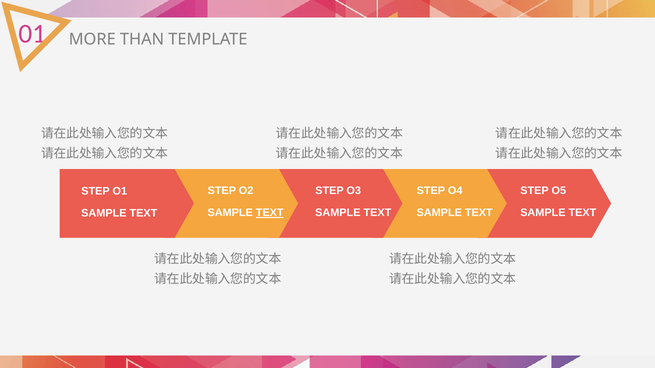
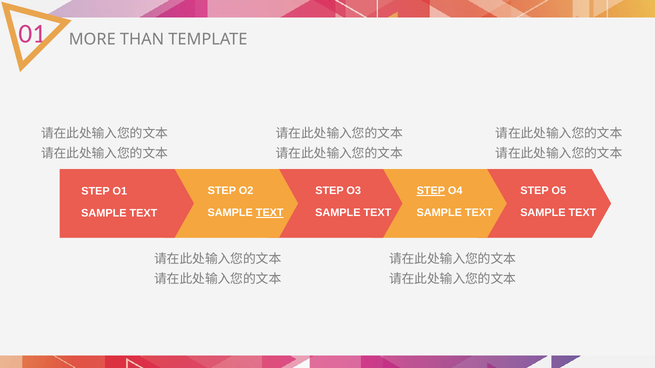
STEP at (431, 191) underline: none -> present
